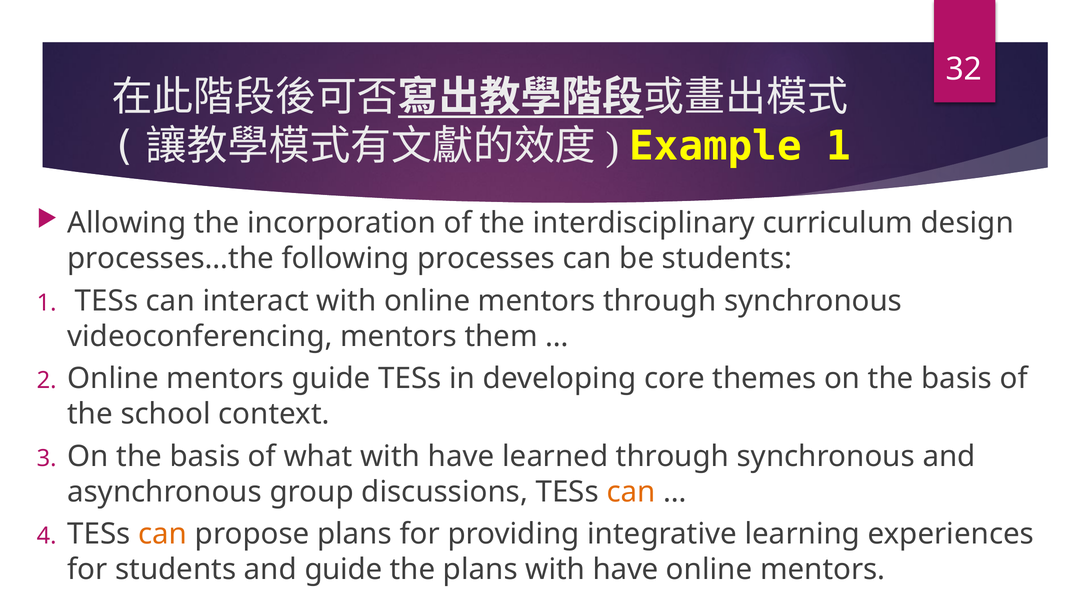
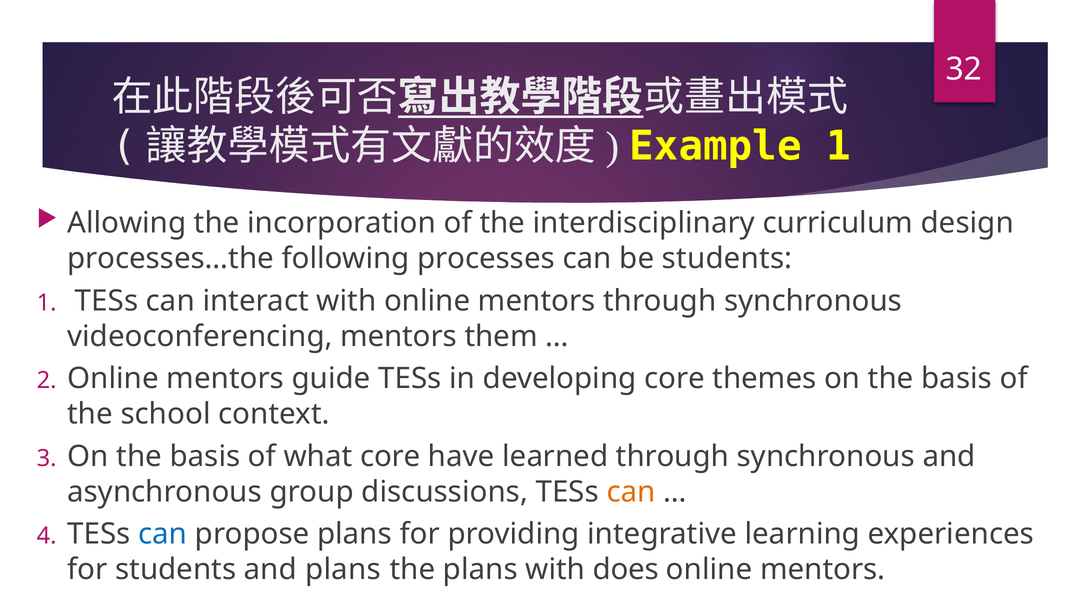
what with: with -> core
can at (163, 534) colour: orange -> blue
and guide: guide -> plans
plans with have: have -> does
